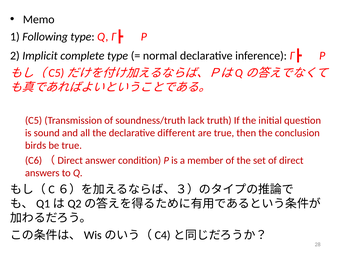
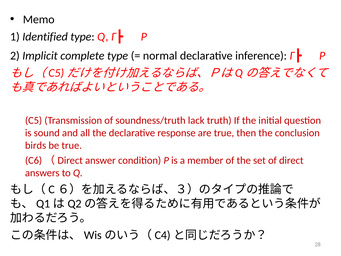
Following: Following -> Identified
different: different -> response
